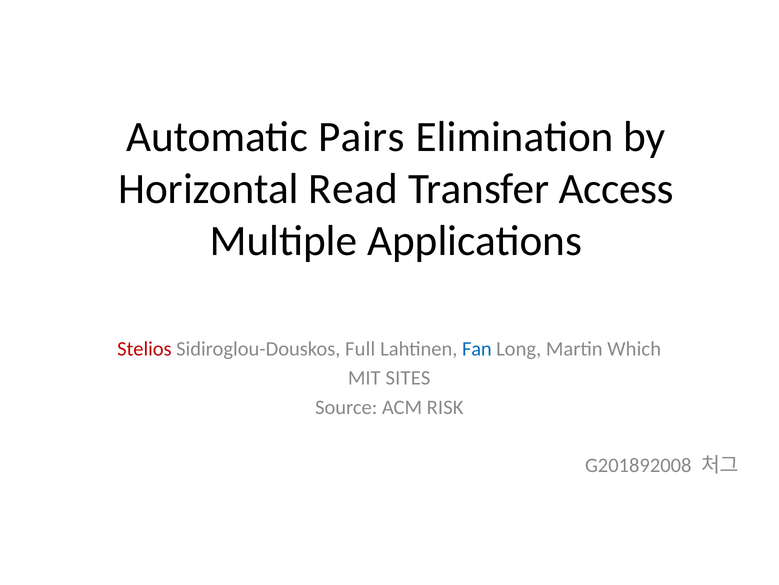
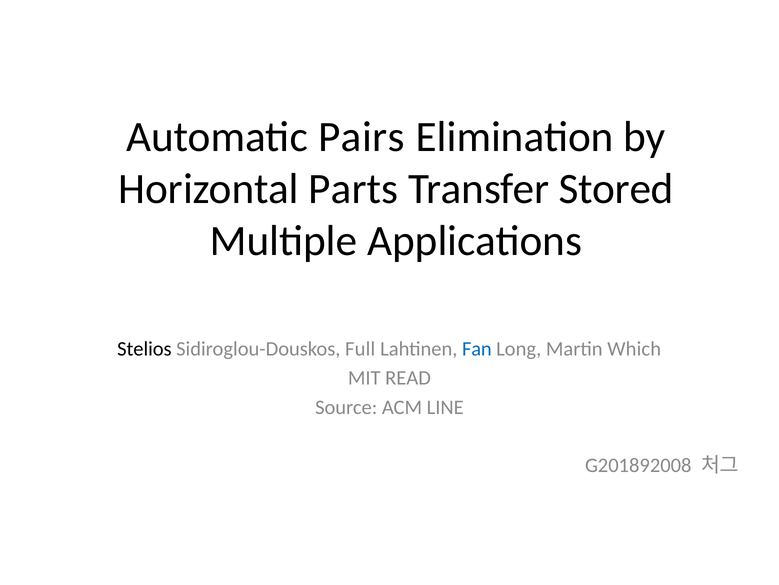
Read: Read -> Parts
Access: Access -> Stored
Stelios colour: red -> black
SITES: SITES -> READ
RISK: RISK -> LINE
